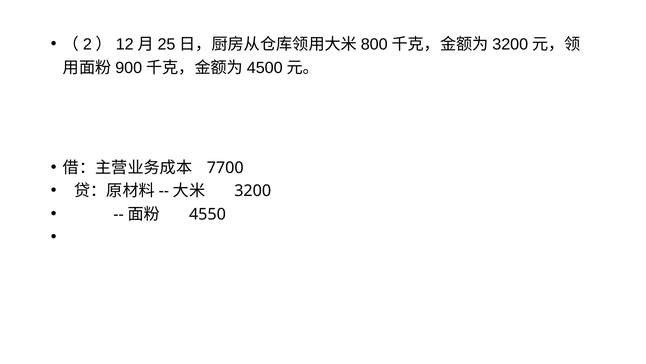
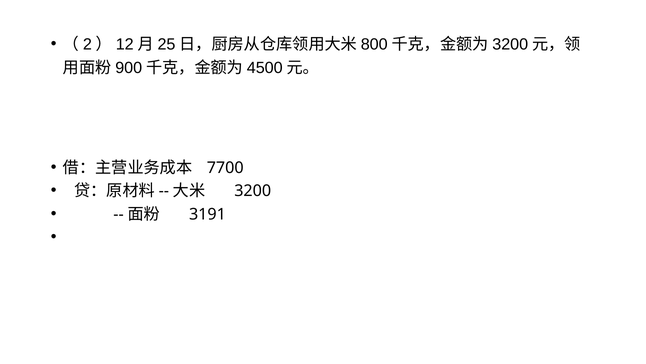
4550: 4550 -> 3191
